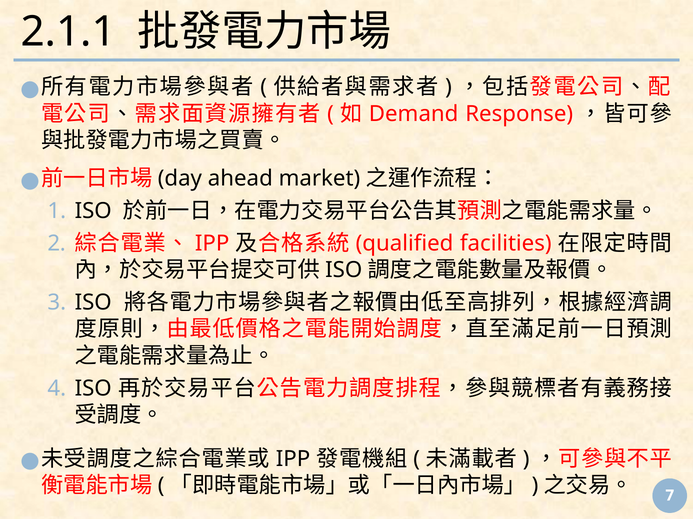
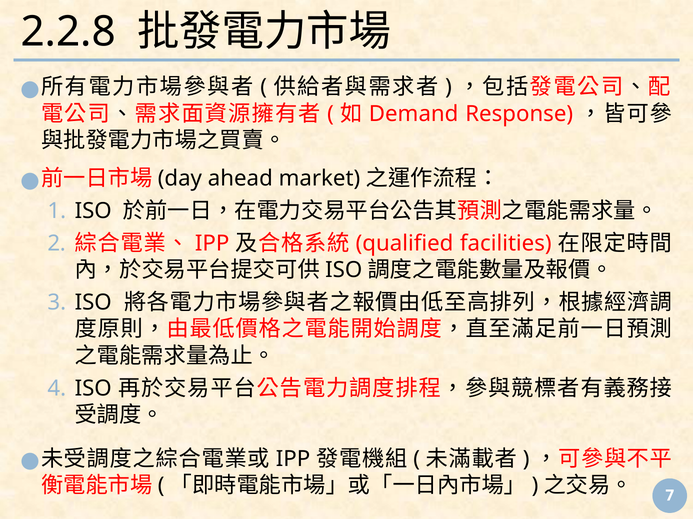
2.1.1: 2.1.1 -> 2.2.8
